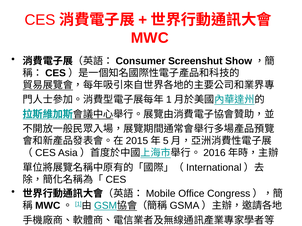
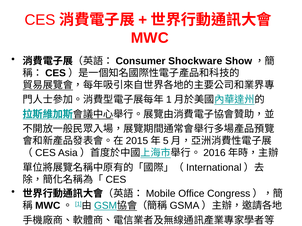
Screenshut: Screenshut -> Shockware
